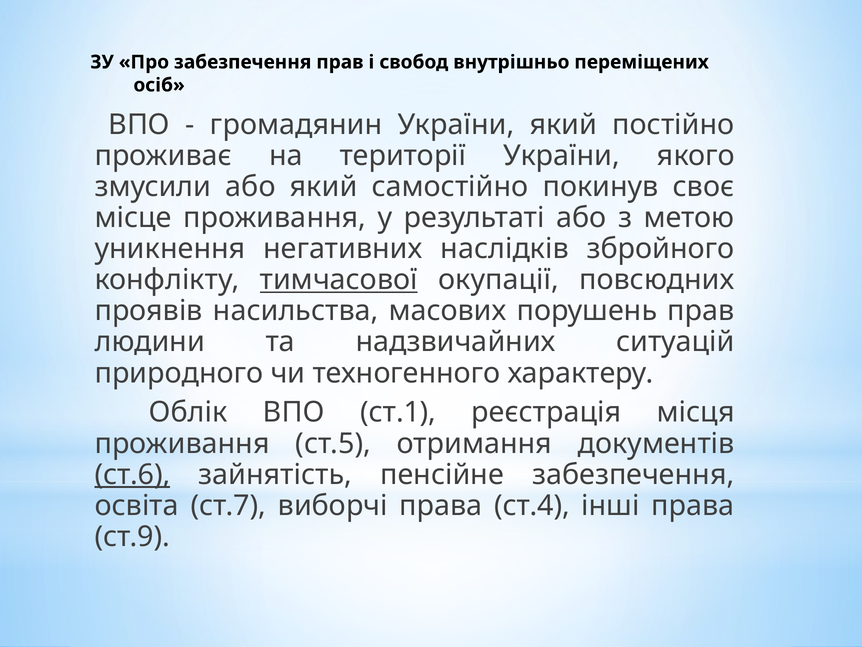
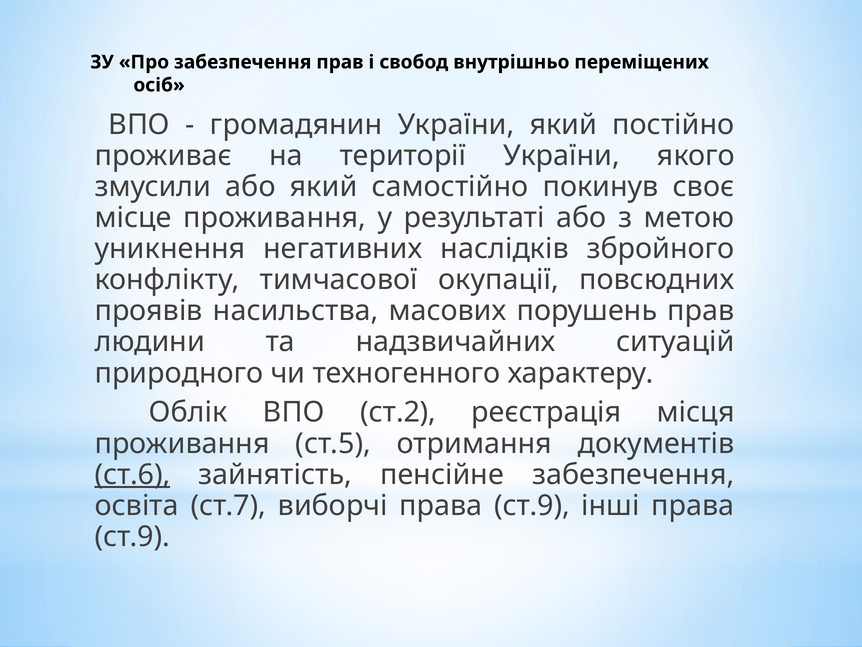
тимчасової underline: present -> none
ст.1: ст.1 -> ст.2
виборчі права ст.4: ст.4 -> ст.9
